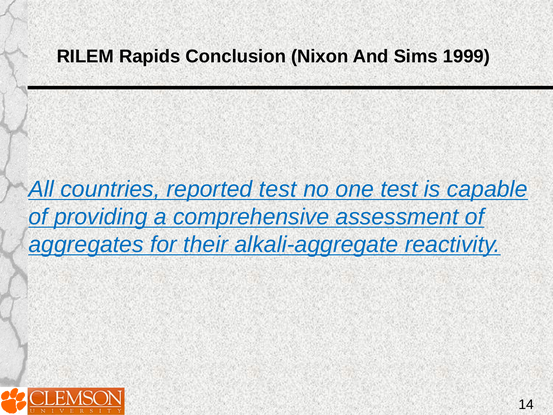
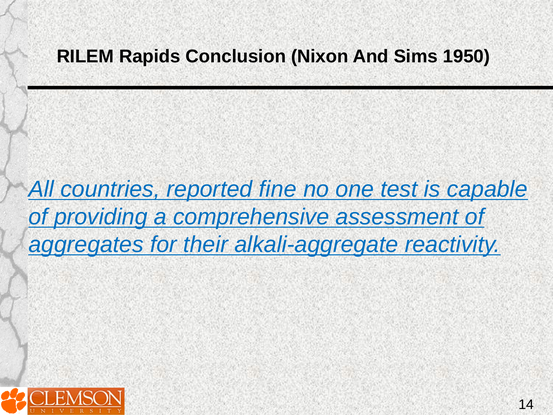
1999: 1999 -> 1950
reported test: test -> fine
